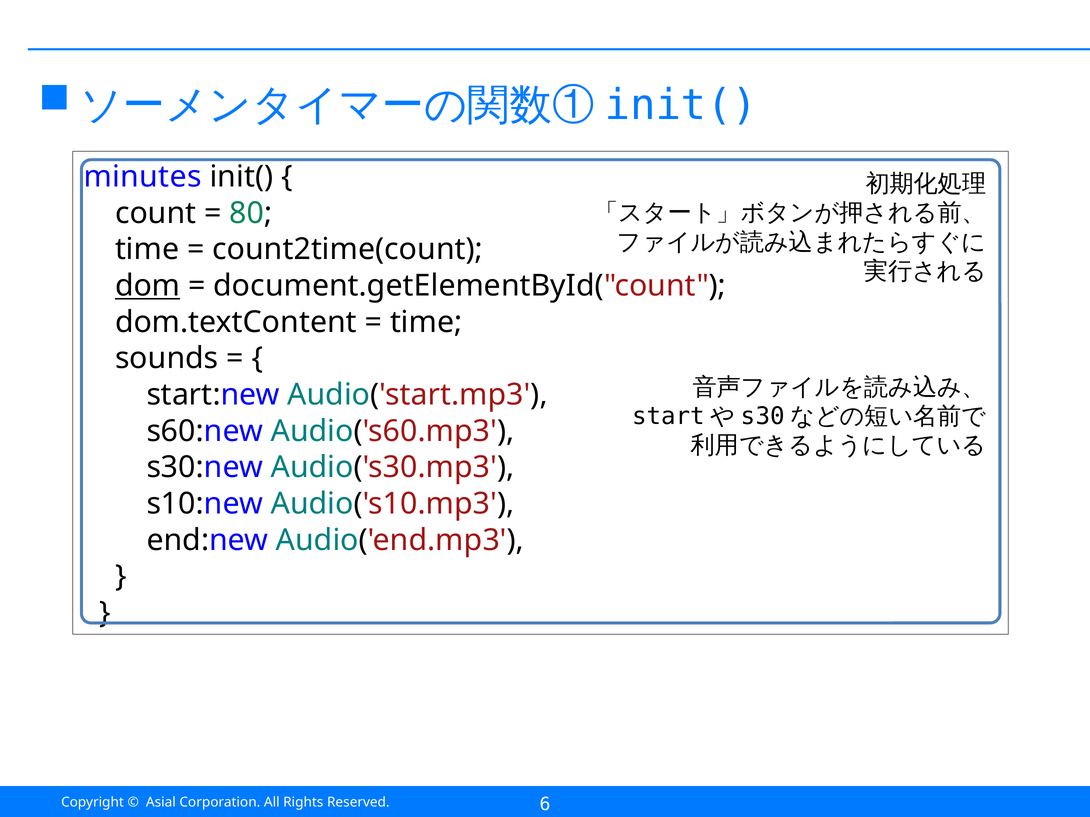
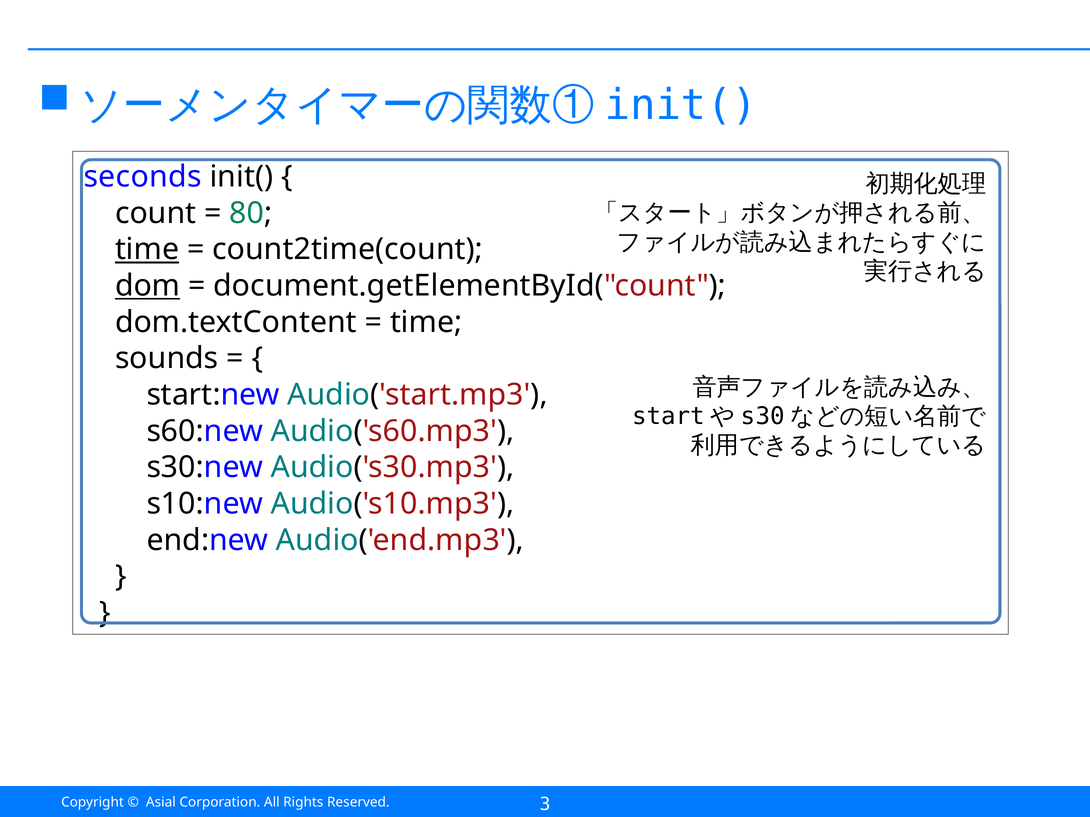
minutes: minutes -> seconds
time at (147, 250) underline: none -> present
6: 6 -> 3
